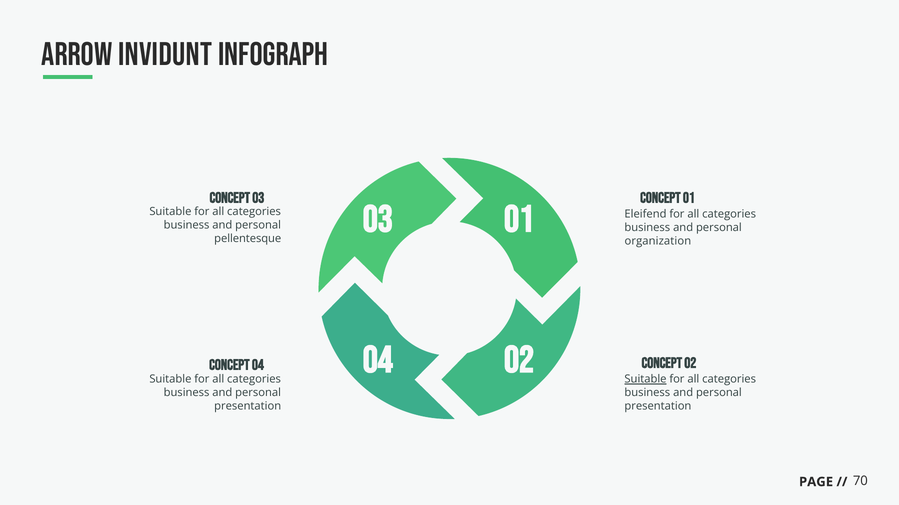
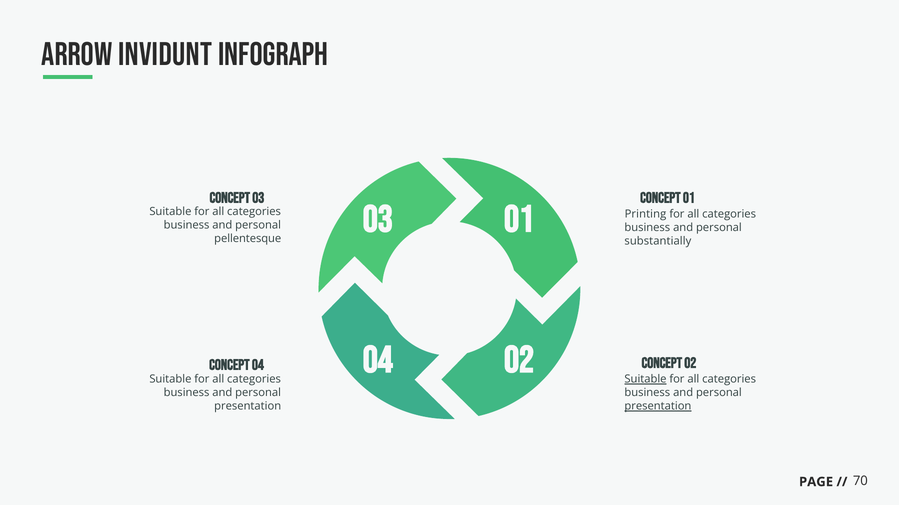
Eleifend: Eleifend -> Printing
organization: organization -> substantially
presentation at (658, 407) underline: none -> present
